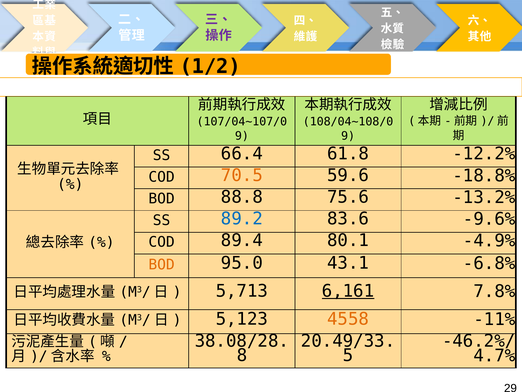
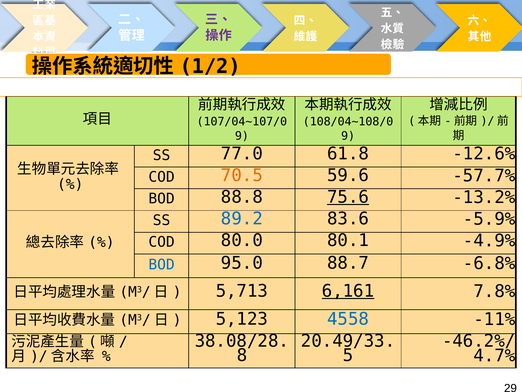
66.4: 66.4 -> 77.0
-12.2%: -12.2% -> -12.6%
-18.8%: -18.8% -> -57.7%
75.6 underline: none -> present
-9.6%: -9.6% -> -5.9%
89.4: 89.4 -> 80.0
BOD at (162, 264) colour: orange -> blue
43.1: 43.1 -> 88.7
4558 colour: orange -> blue
